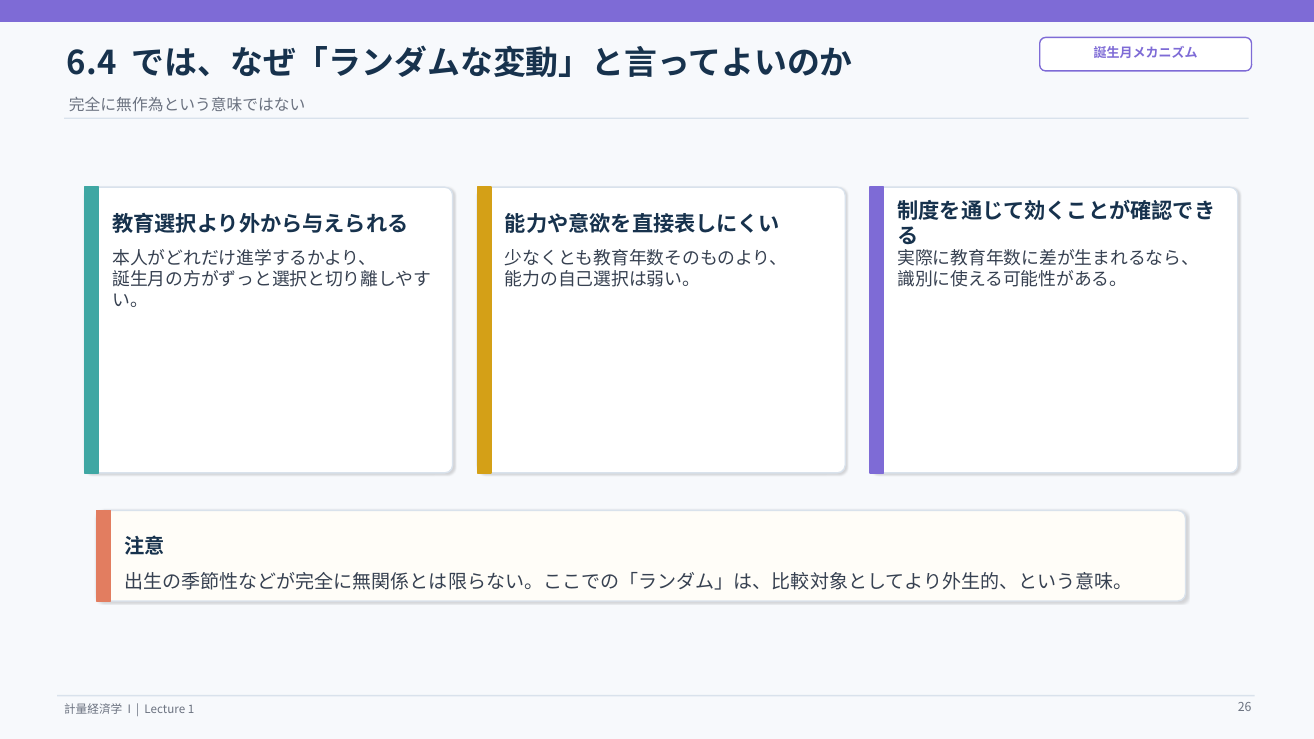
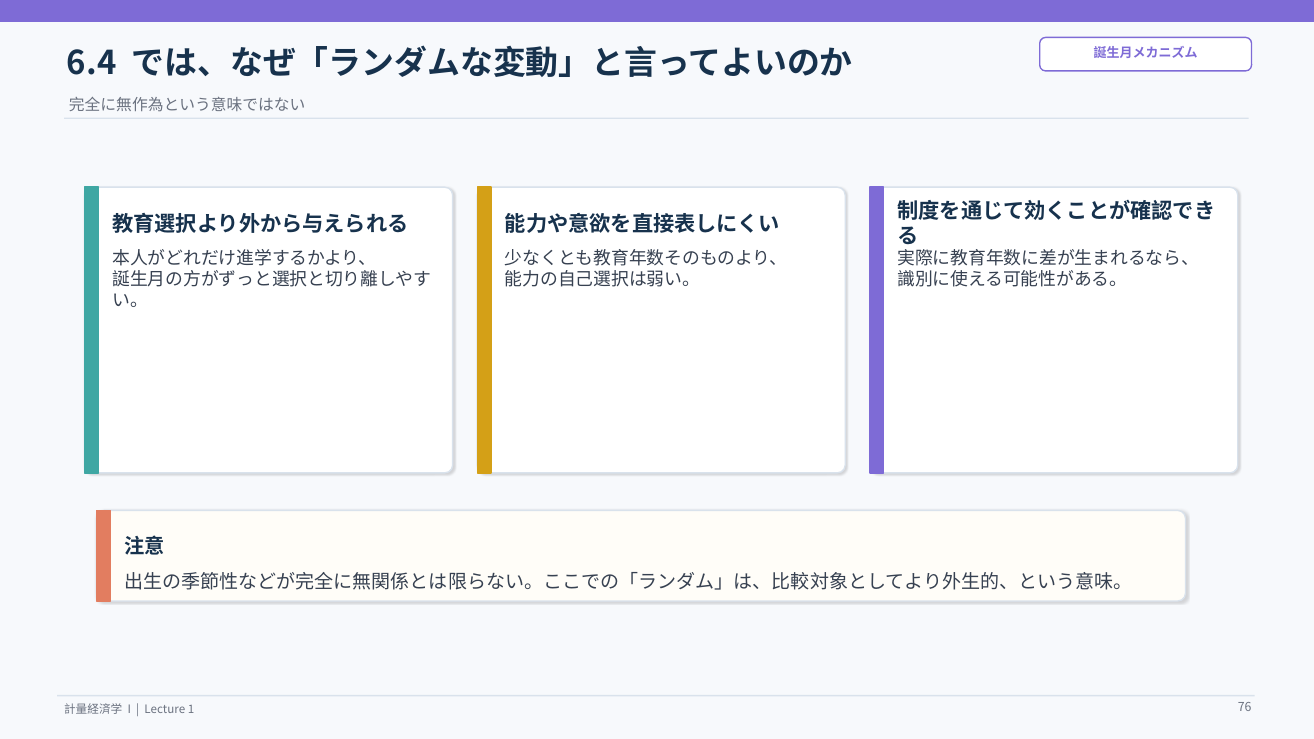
26: 26 -> 76
